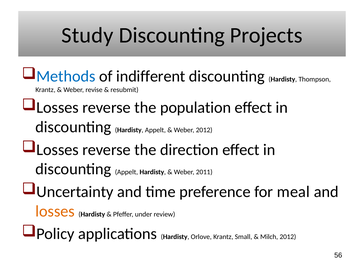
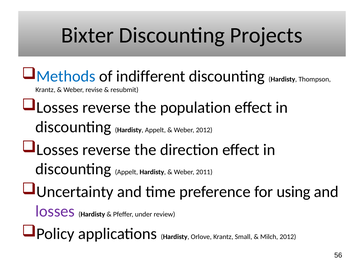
Study: Study -> Bixter
meal: meal -> using
losses at (55, 211) colour: orange -> purple
